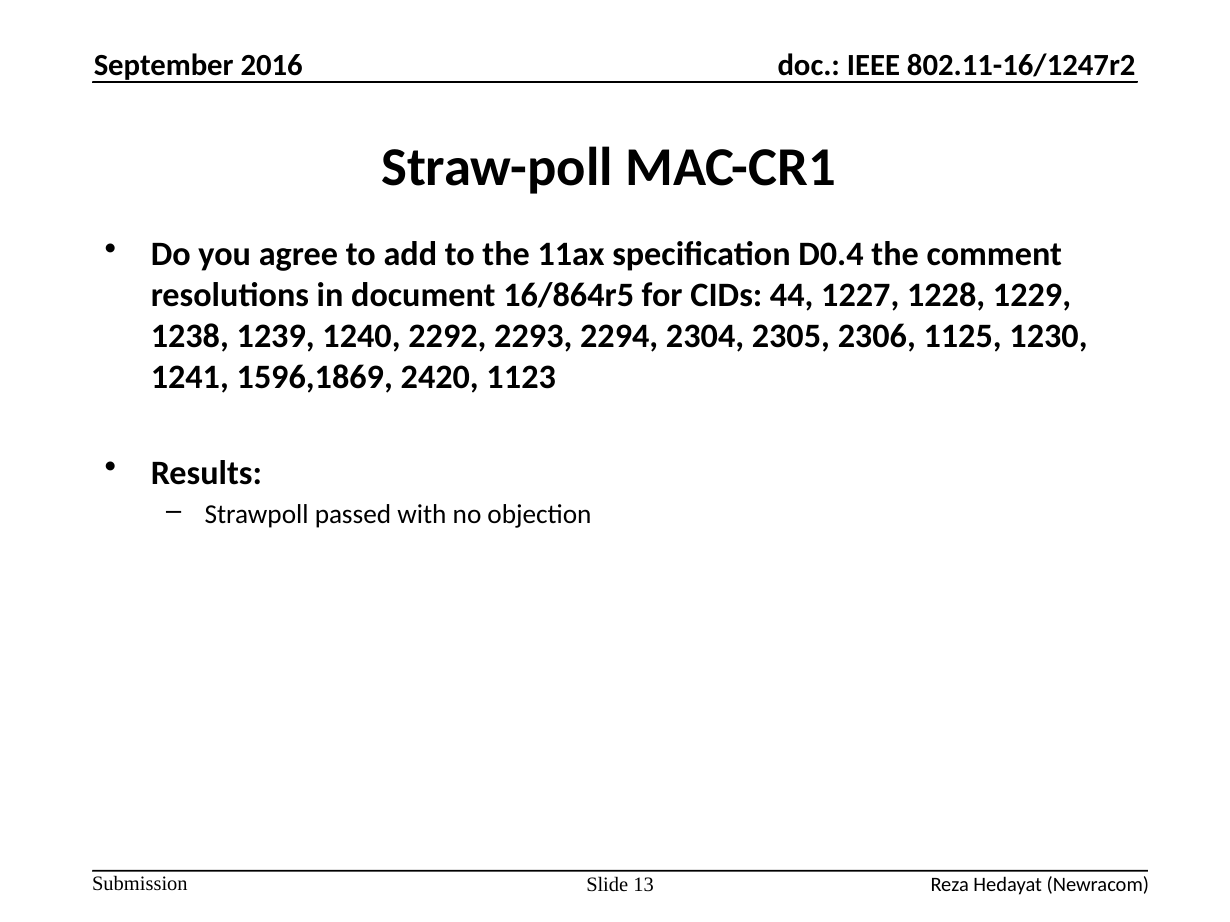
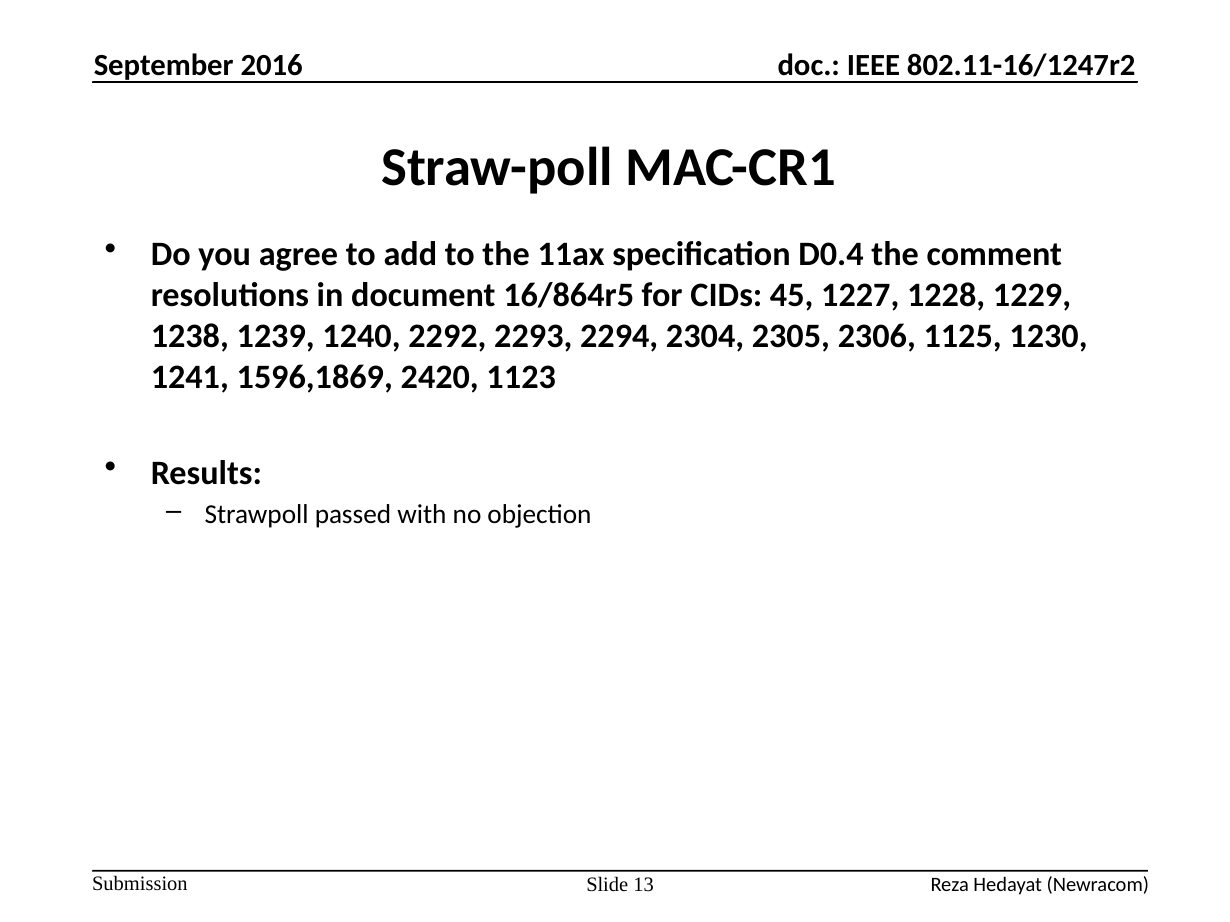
44: 44 -> 45
